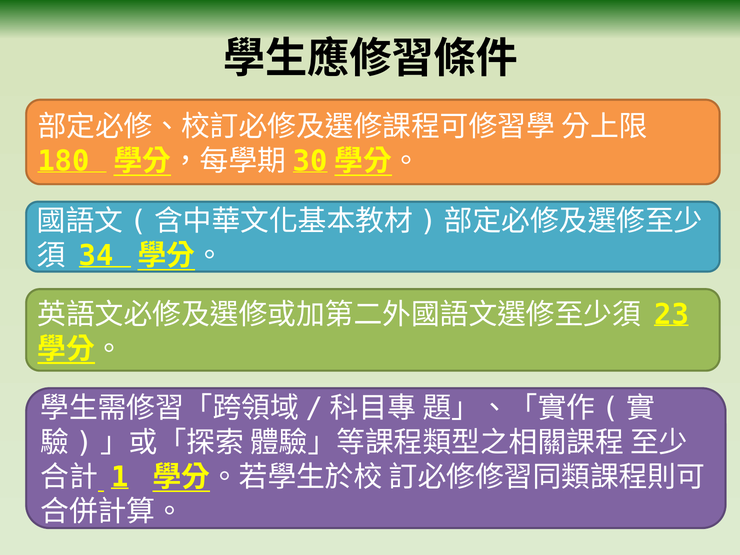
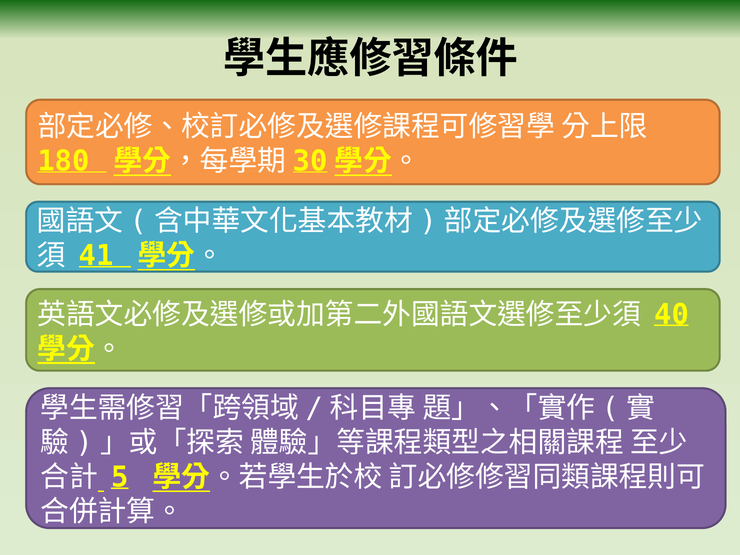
34: 34 -> 41
23: 23 -> 40
1: 1 -> 5
